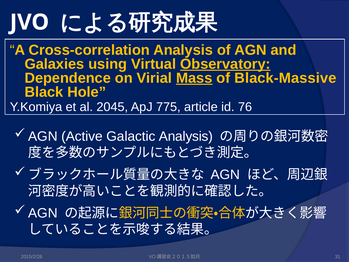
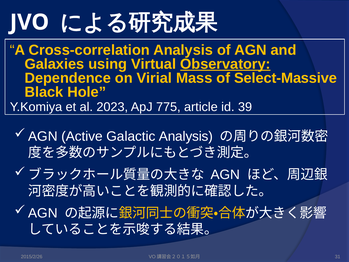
Mass underline: present -> none
Black-Massive: Black-Massive -> Select-Massive
2045: 2045 -> 2023
76: 76 -> 39
